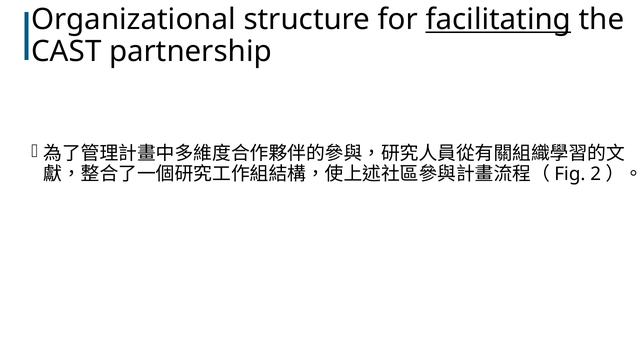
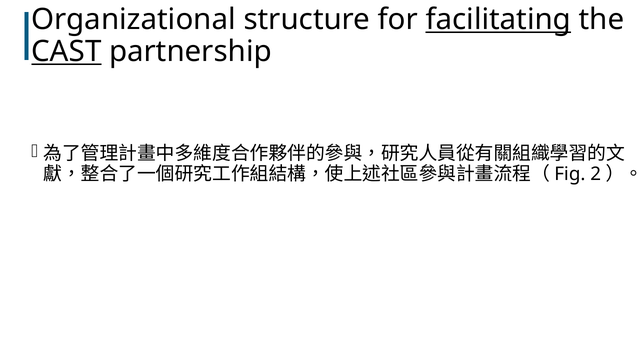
CAST underline: none -> present
